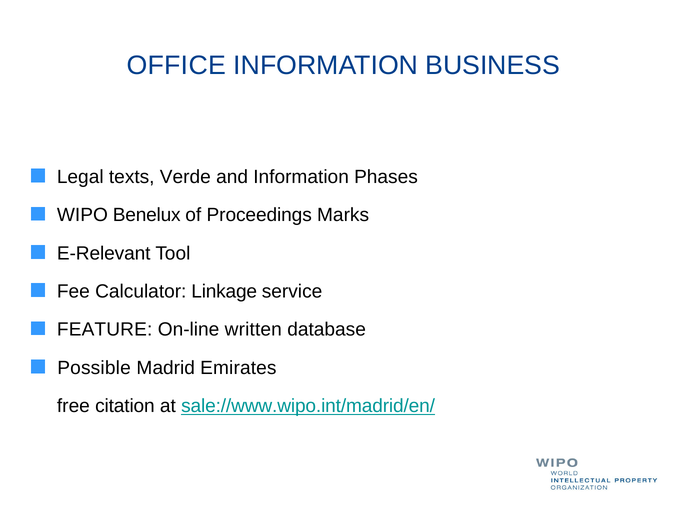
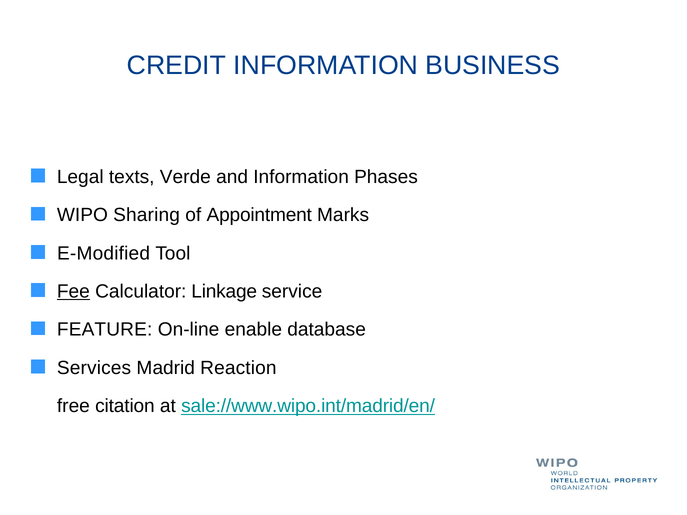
OFFICE: OFFICE -> CREDIT
Benelux: Benelux -> Sharing
Proceedings: Proceedings -> Appointment
E-Relevant: E-Relevant -> E-Modified
Fee underline: none -> present
written: written -> enable
Possible: Possible -> Services
Emirates: Emirates -> Reaction
